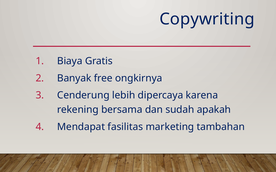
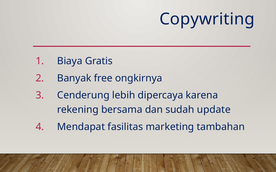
apakah: apakah -> update
